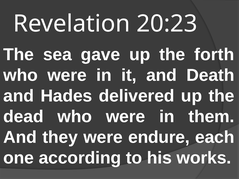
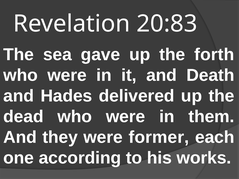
20:23: 20:23 -> 20:83
endure: endure -> former
